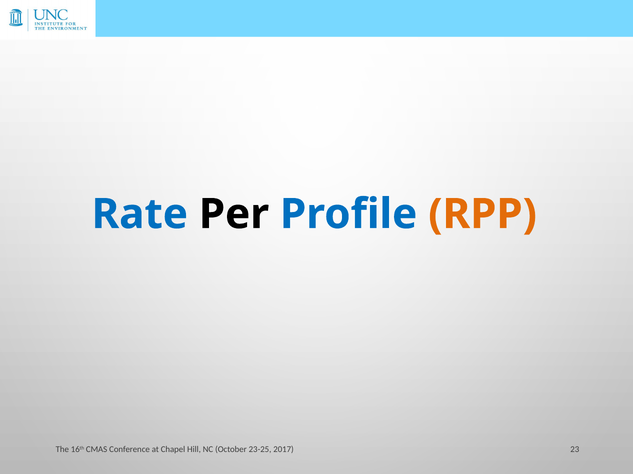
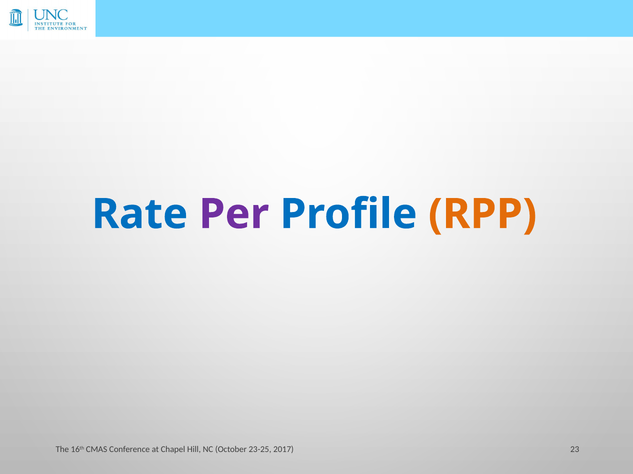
Per colour: black -> purple
